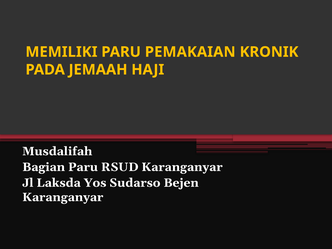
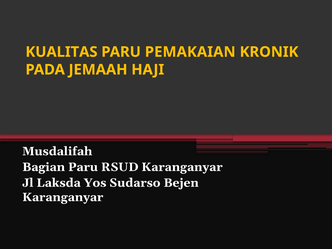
MEMILIKI: MEMILIKI -> KUALITAS
